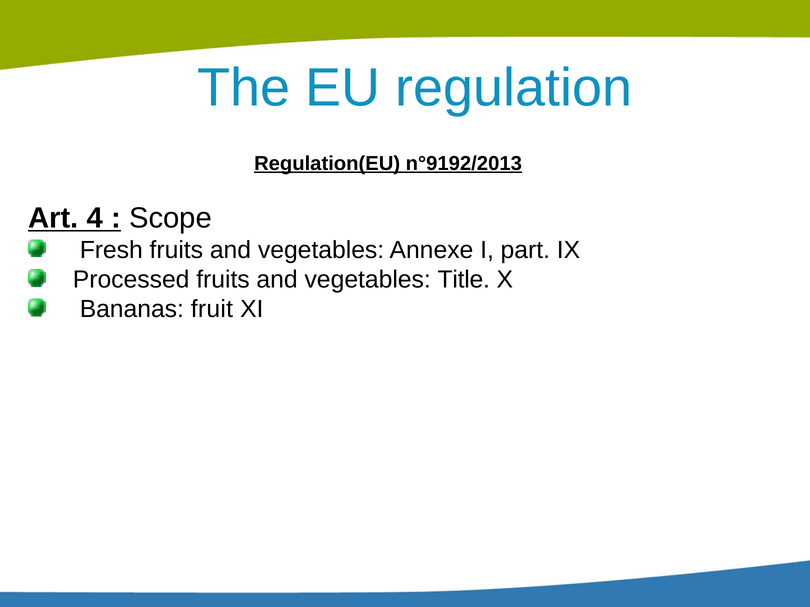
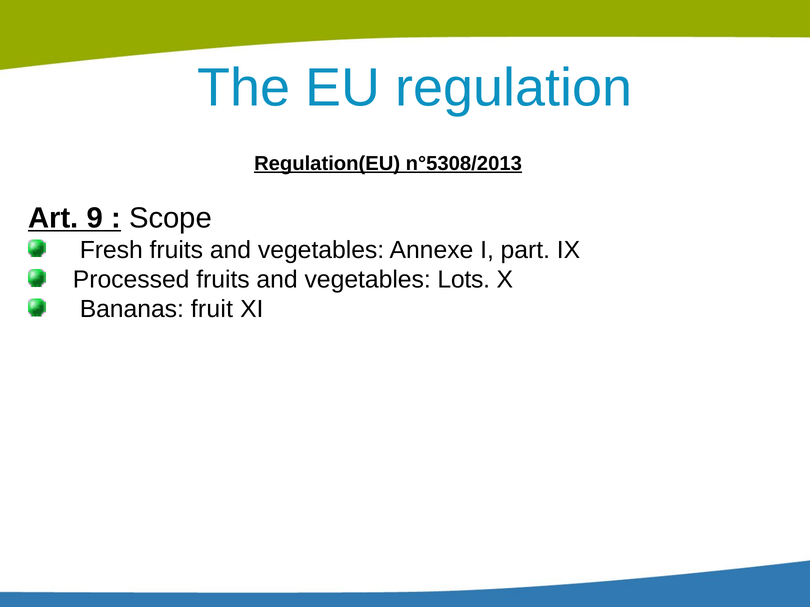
n°9192/2013: n°9192/2013 -> n°5308/2013
4: 4 -> 9
Title: Title -> Lots
